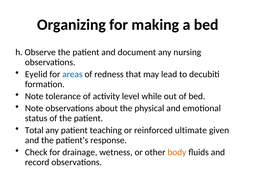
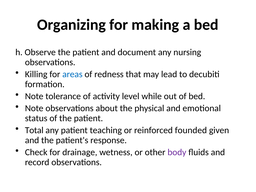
Eyelid: Eyelid -> Killing
ultimate: ultimate -> founded
body colour: orange -> purple
